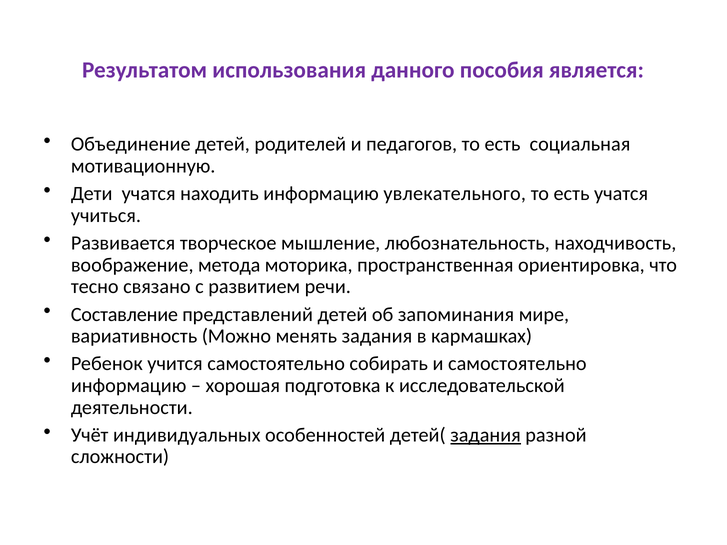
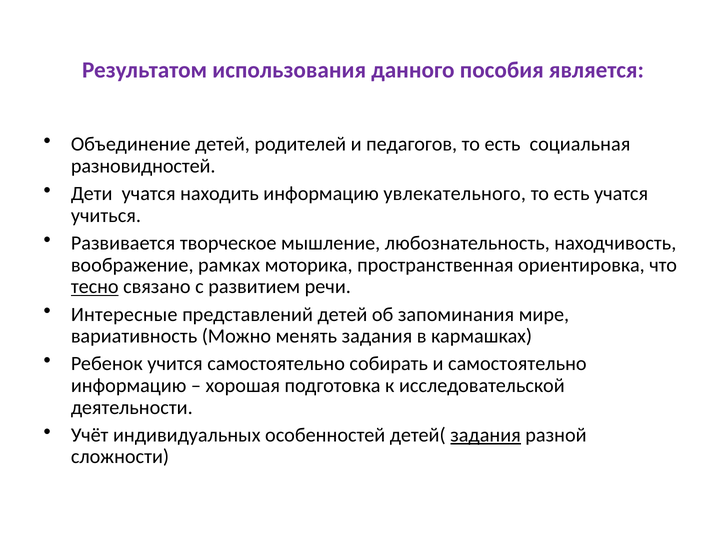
мотивационную: мотивационную -> разновидностей
метода: метода -> рамках
тесно underline: none -> present
Составление: Составление -> Интересные
